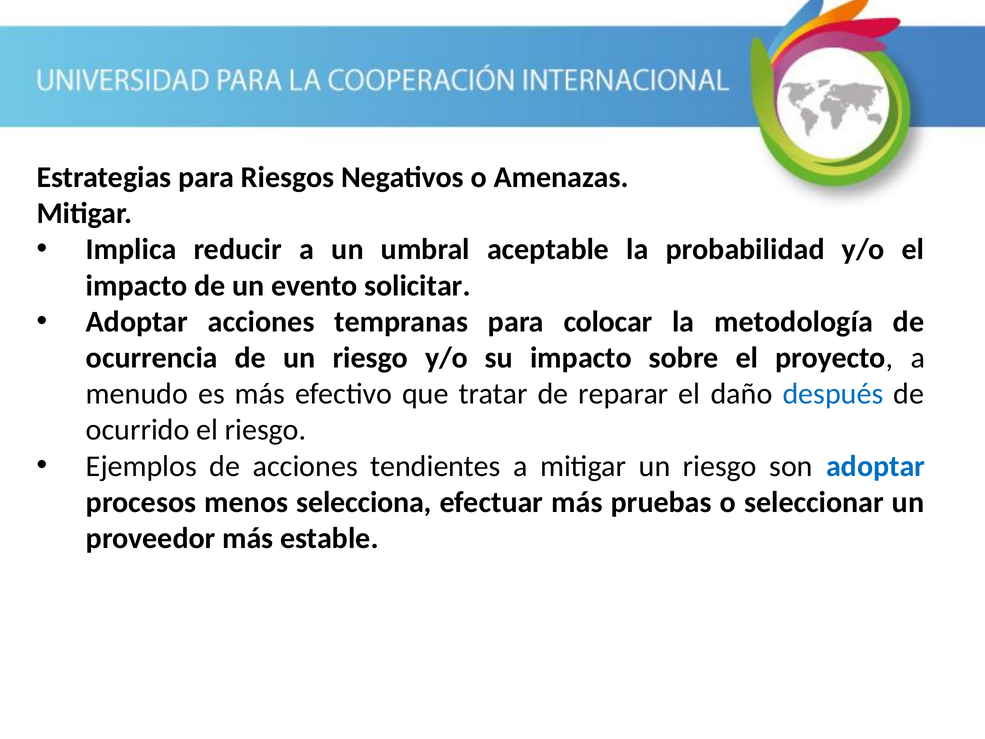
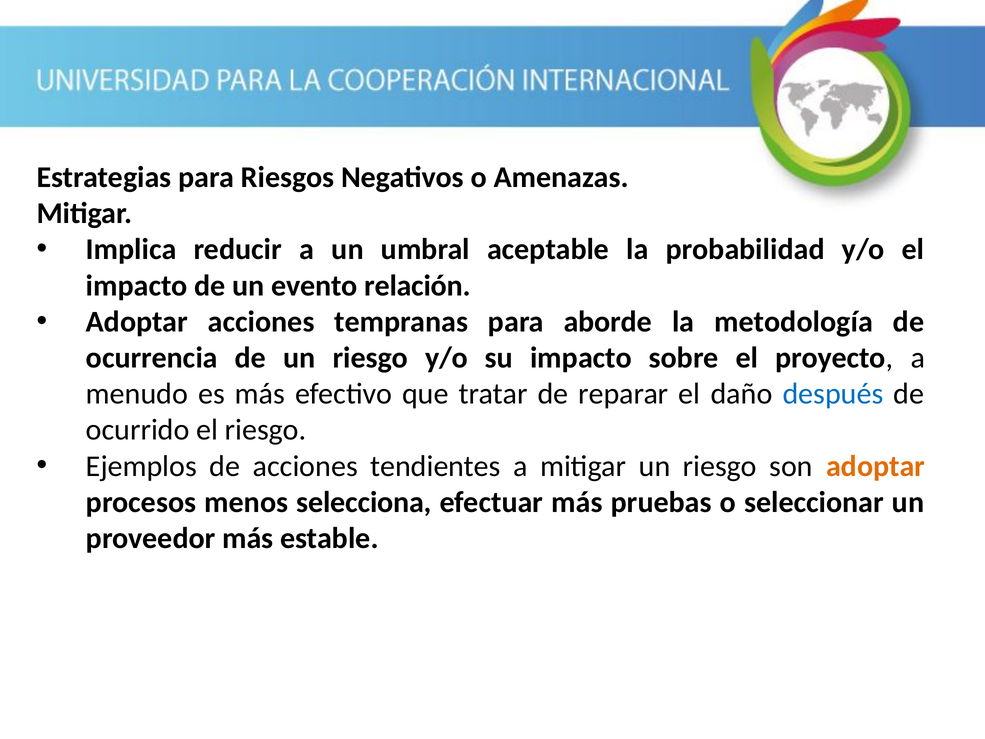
solicitar: solicitar -> relación
colocar: colocar -> aborde
adoptar at (876, 466) colour: blue -> orange
